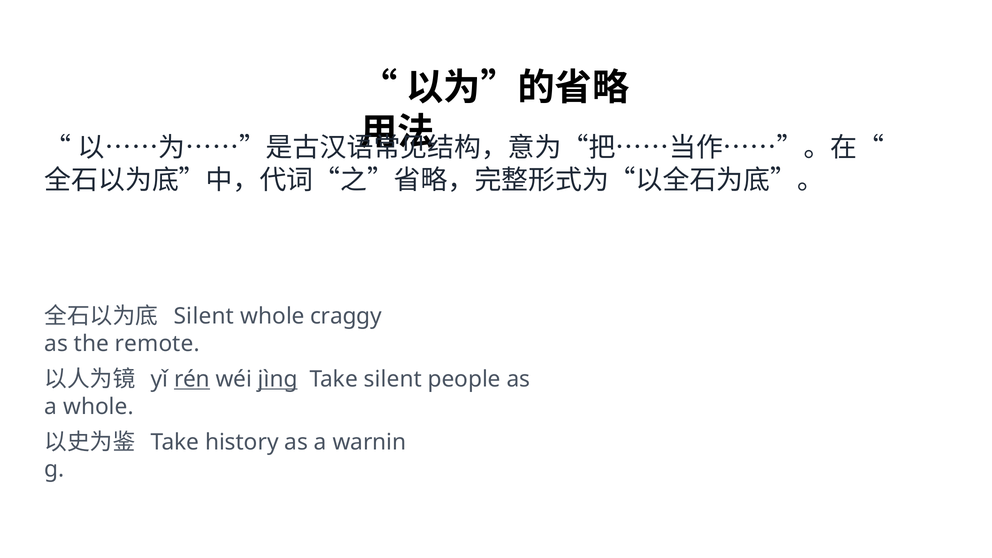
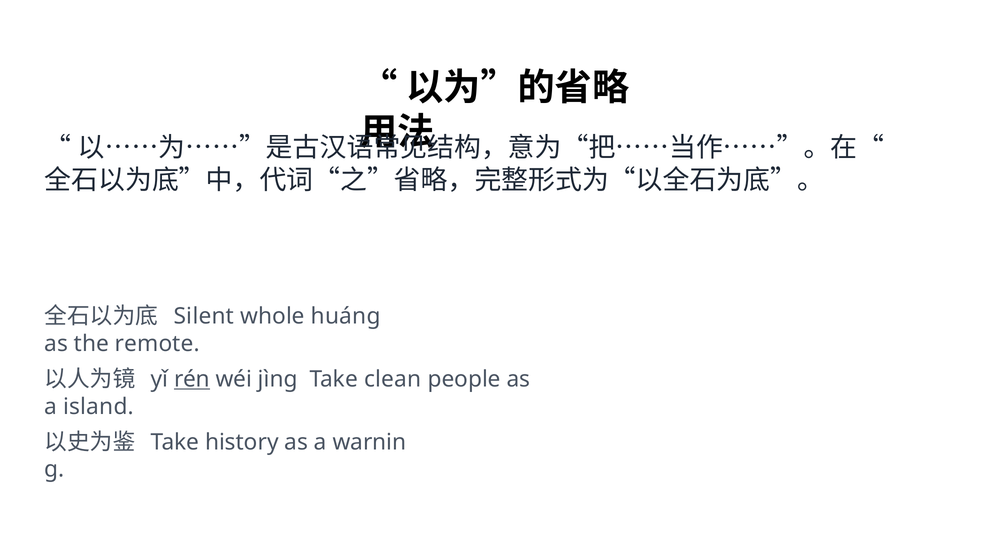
craggy: craggy -> huáng
jìng underline: present -> none
Take silent: silent -> clean
a whole: whole -> island
